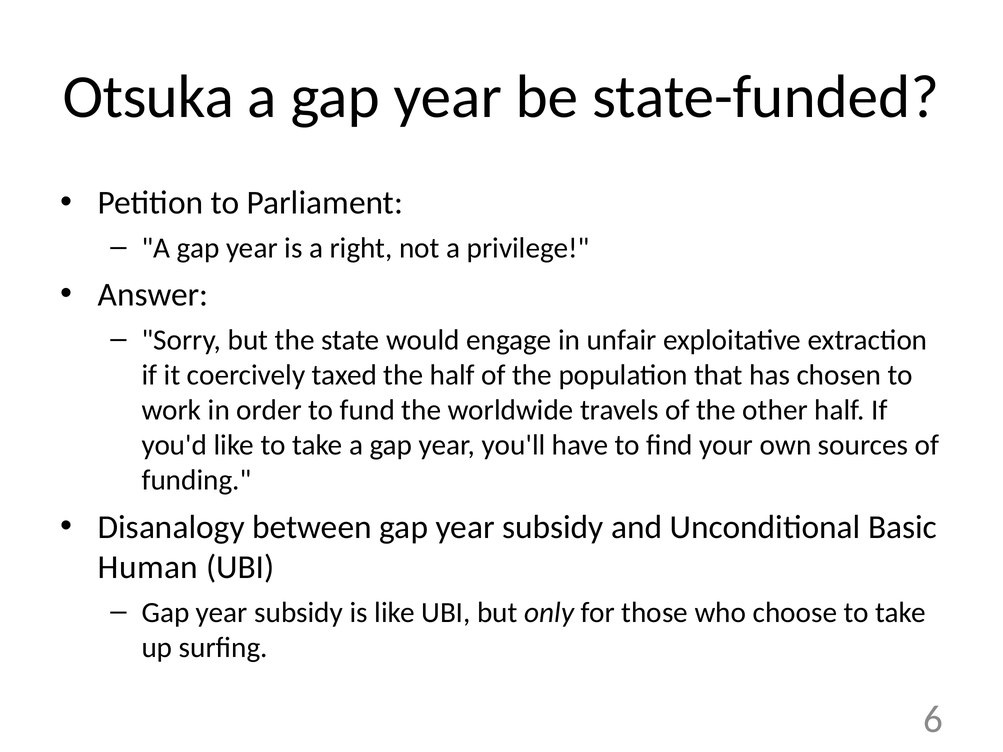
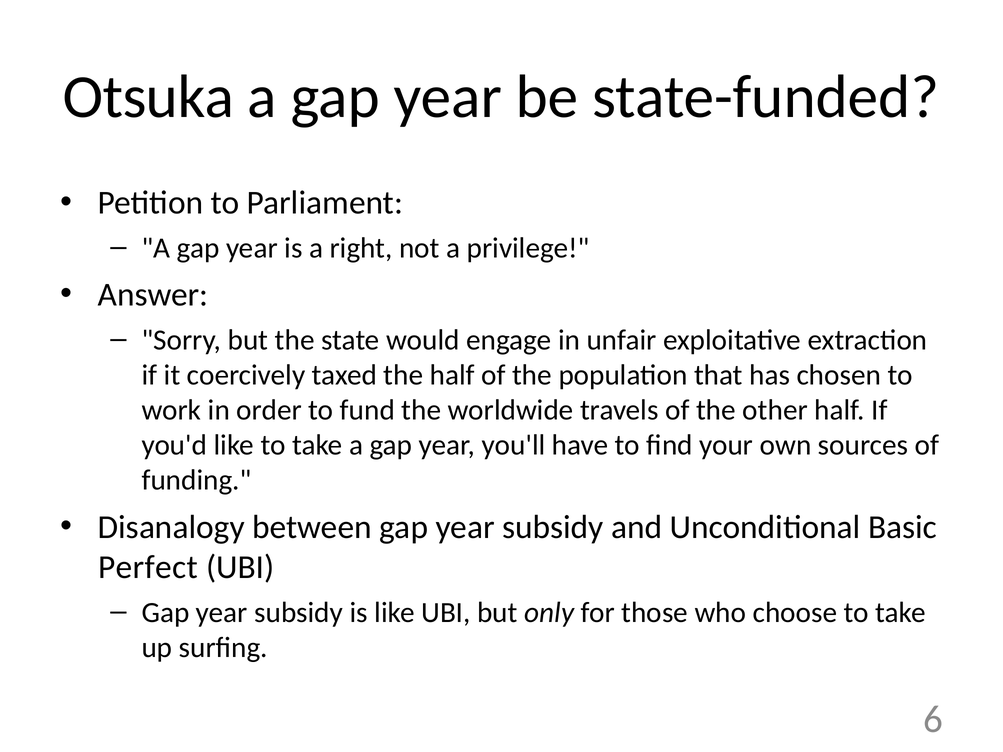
Human: Human -> Perfect
